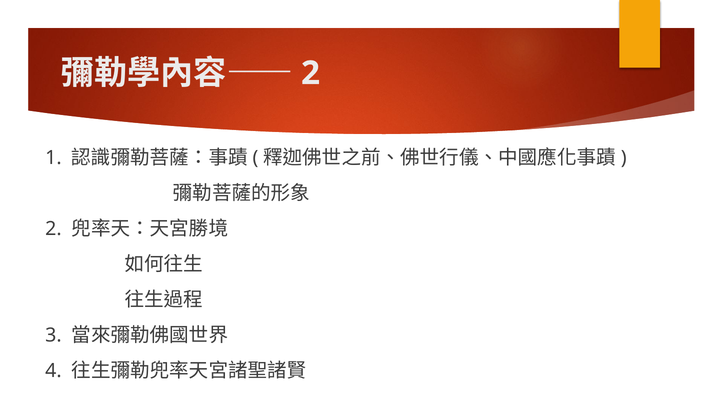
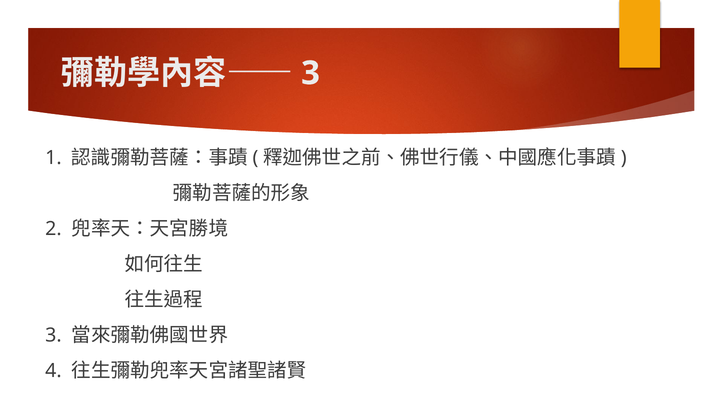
2 at (311, 73): 2 -> 3
